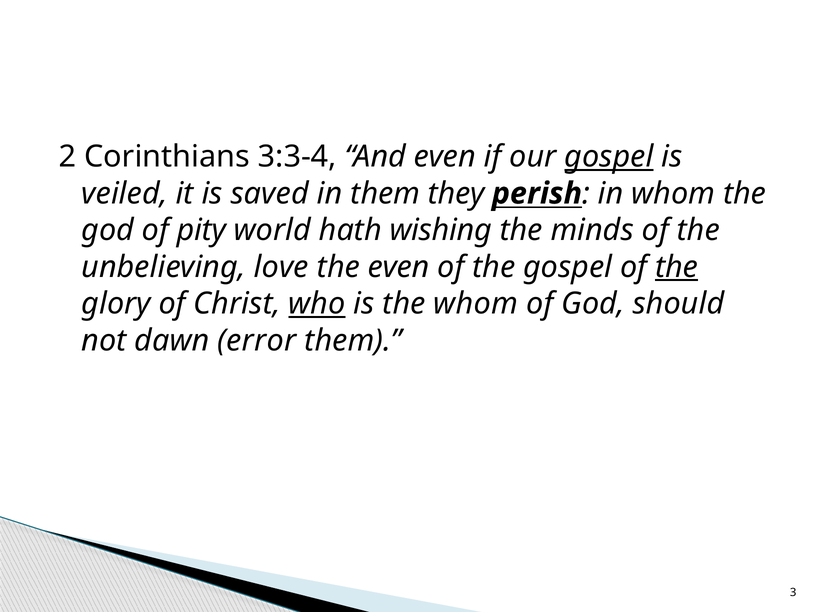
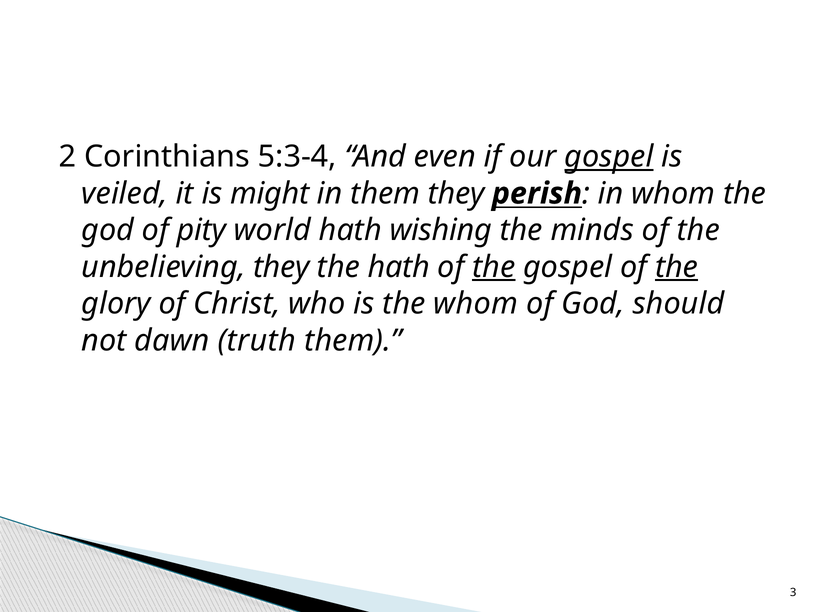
3:3-4: 3:3-4 -> 5:3-4
saved: saved -> might
unbelieving love: love -> they
the even: even -> hath
the at (494, 267) underline: none -> present
who underline: present -> none
error: error -> truth
